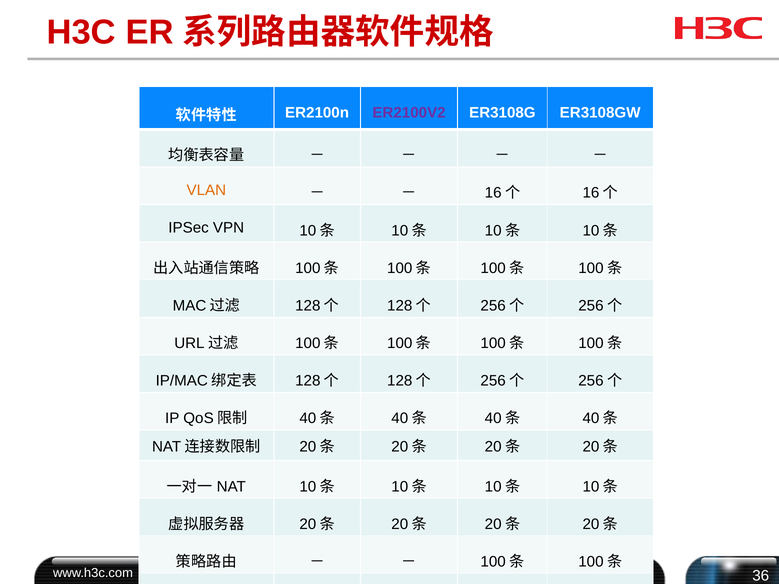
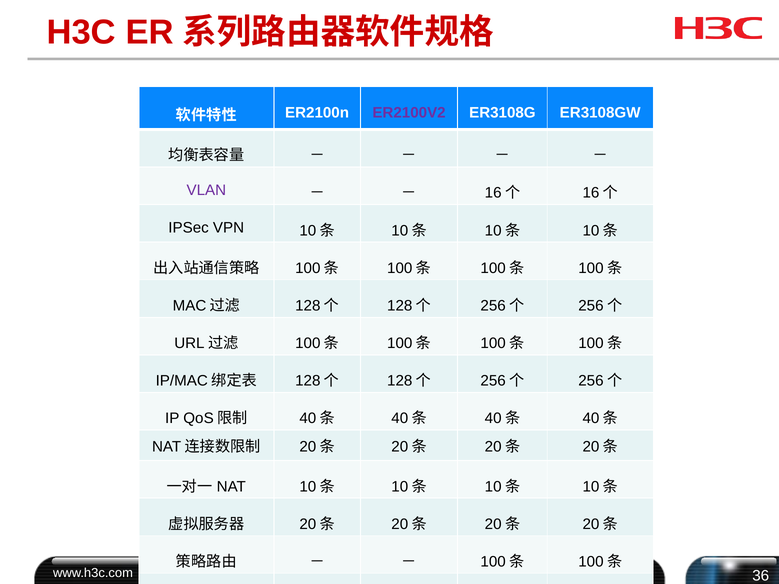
VLAN colour: orange -> purple
